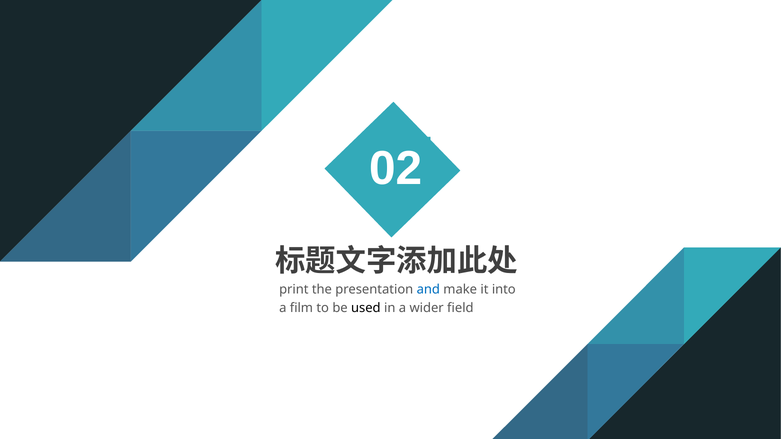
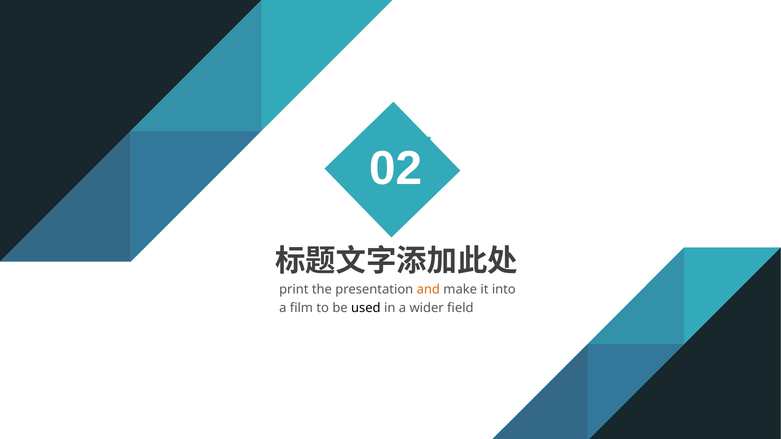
and colour: blue -> orange
